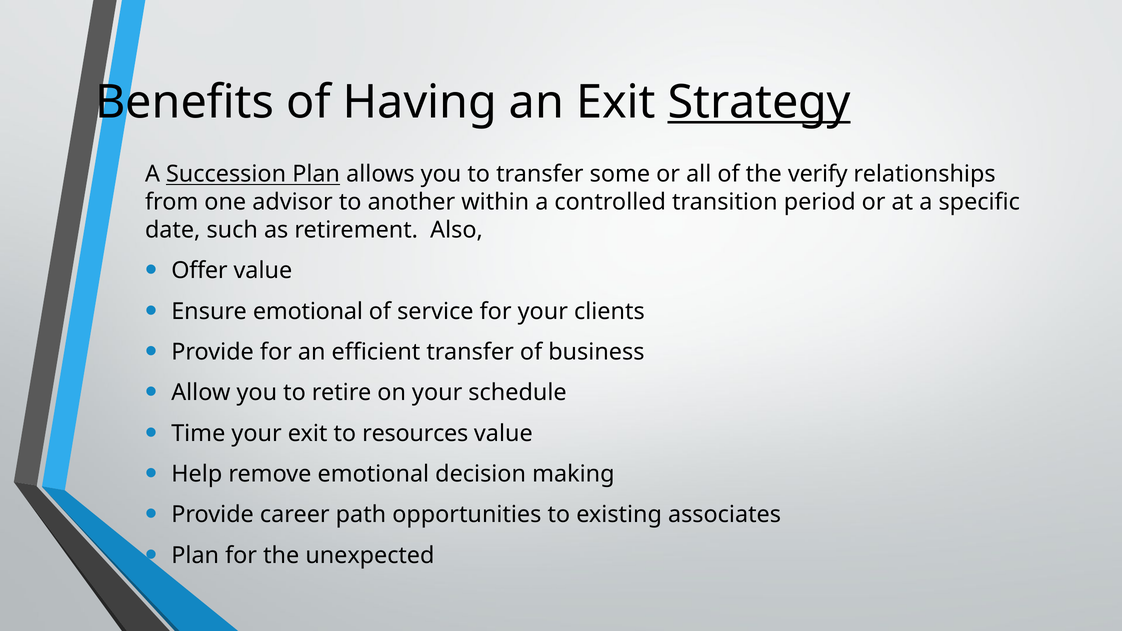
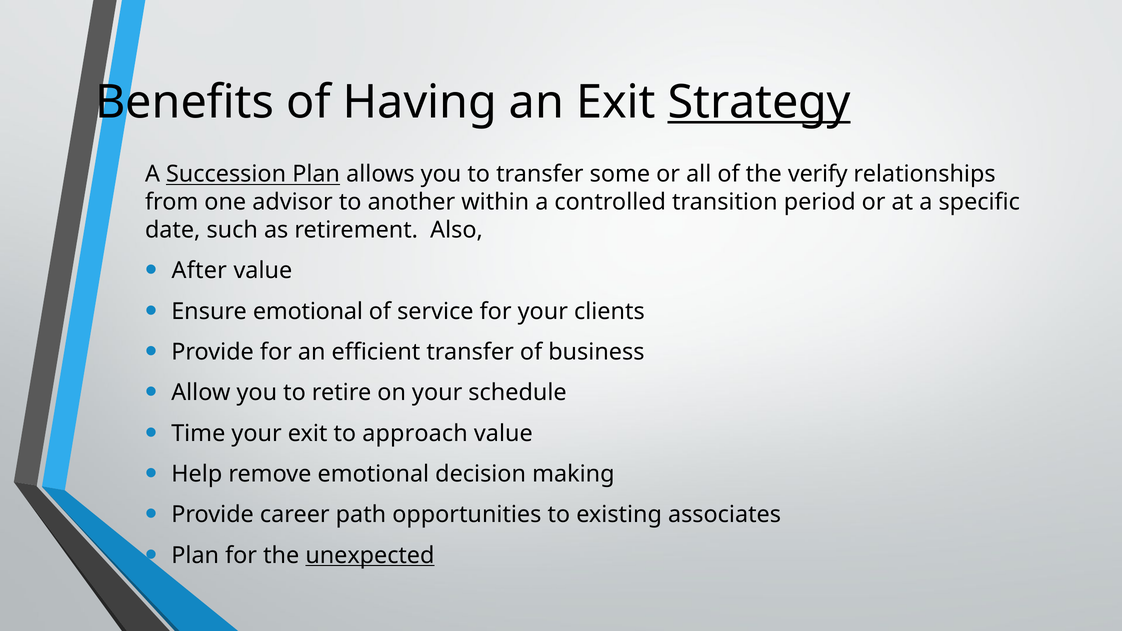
Offer: Offer -> After
resources: resources -> approach
unexpected underline: none -> present
